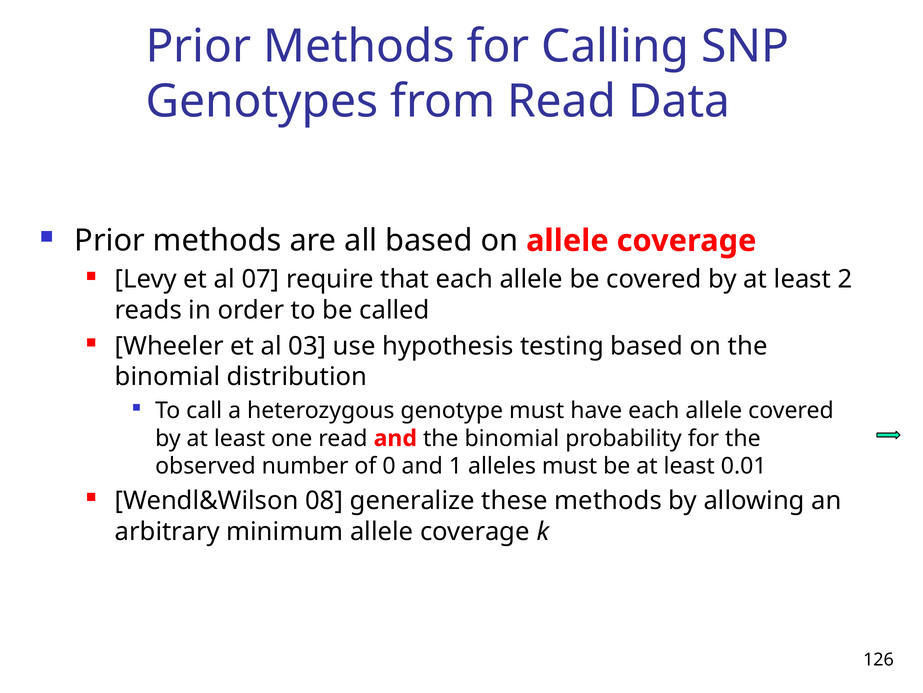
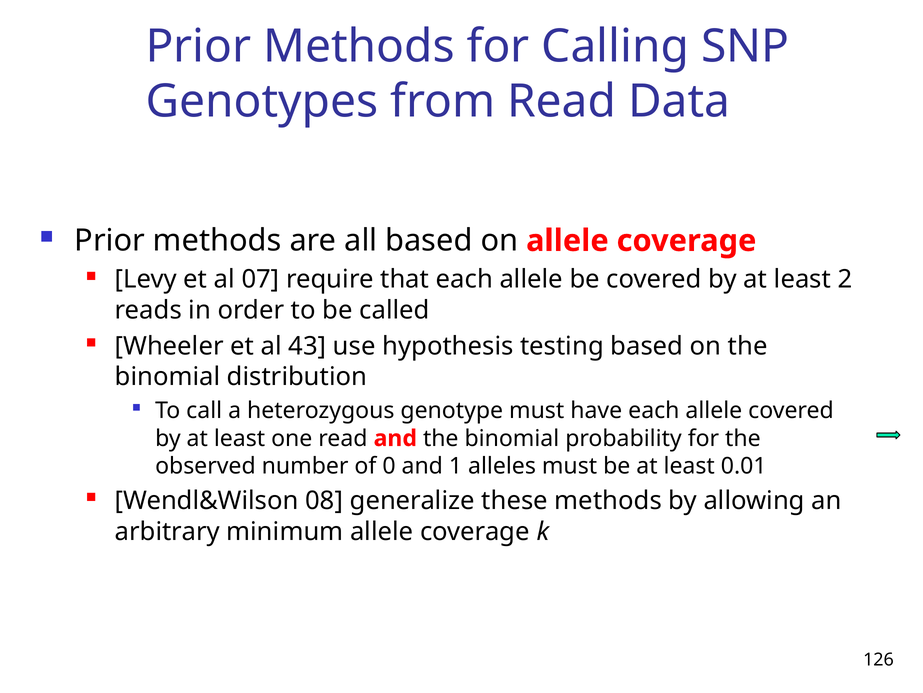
03: 03 -> 43
